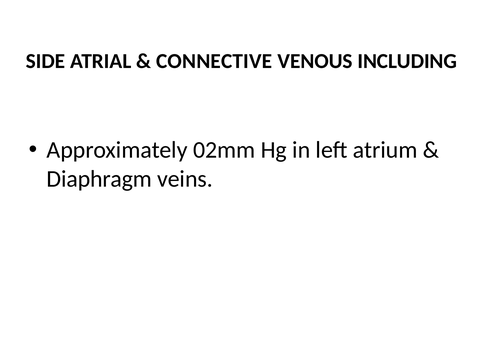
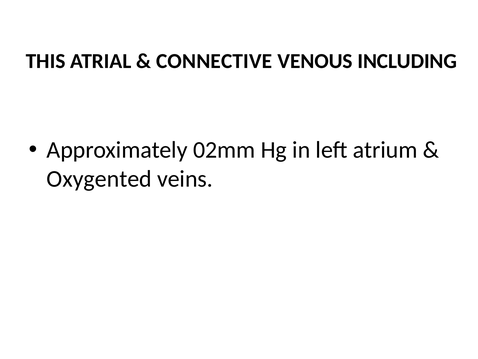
SIDE: SIDE -> THIS
Diaphragm: Diaphragm -> Oxygented
